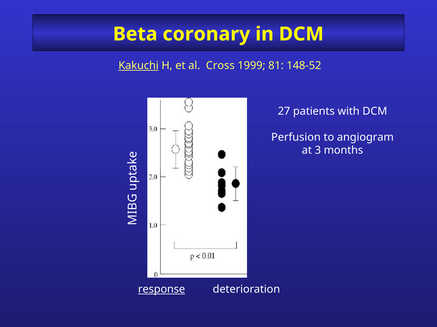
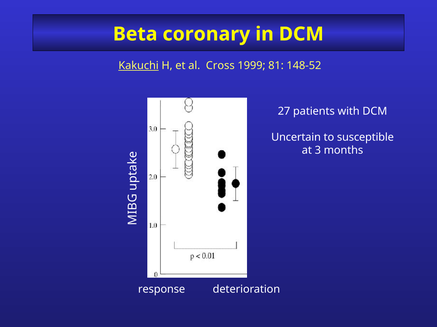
Perfusion: Perfusion -> Uncertain
angiogram: angiogram -> susceptible
response underline: present -> none
